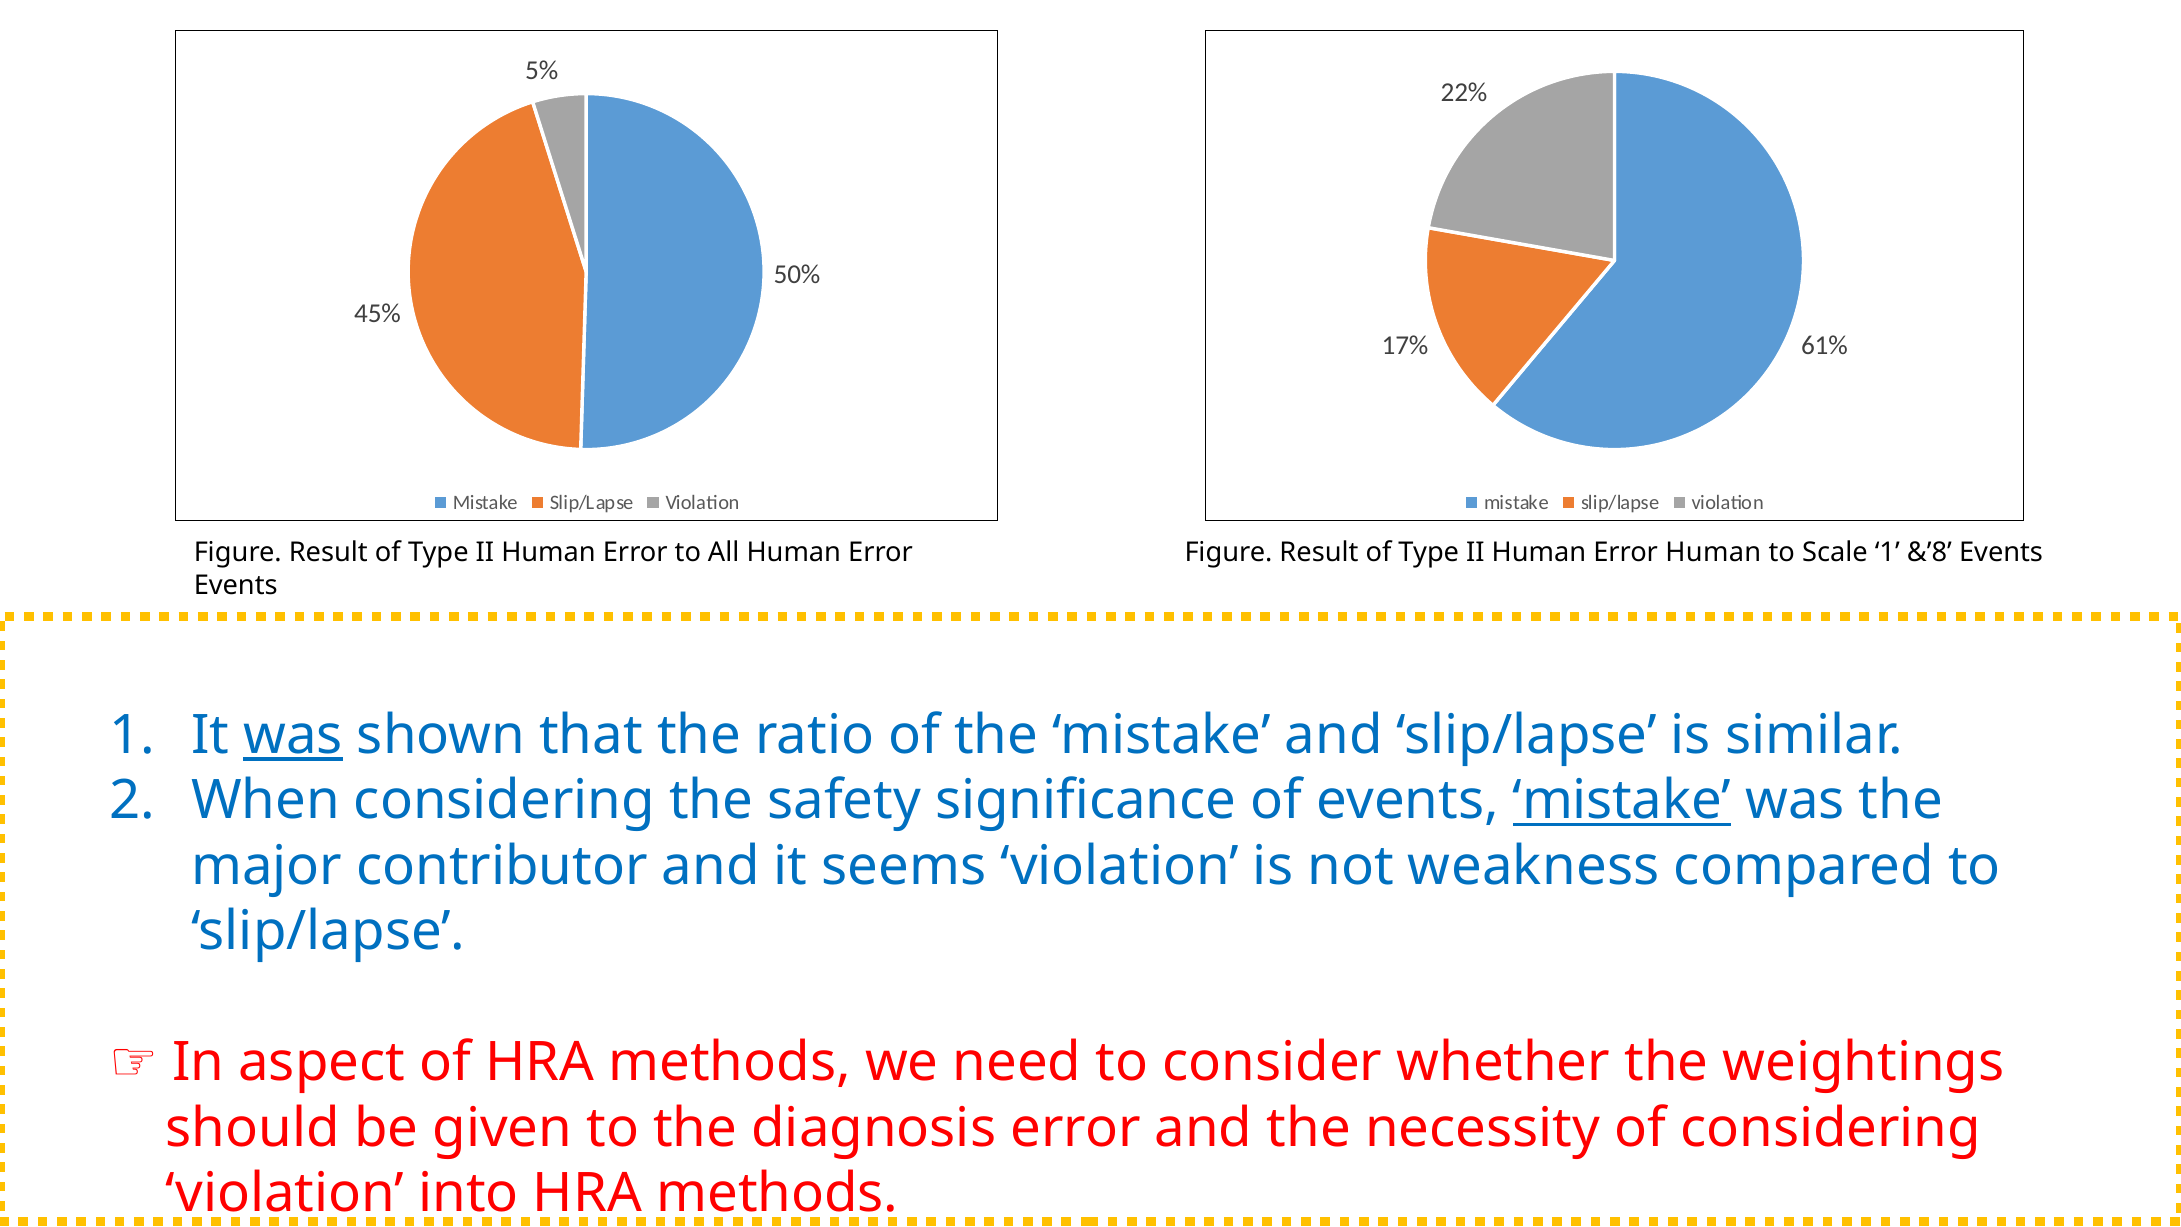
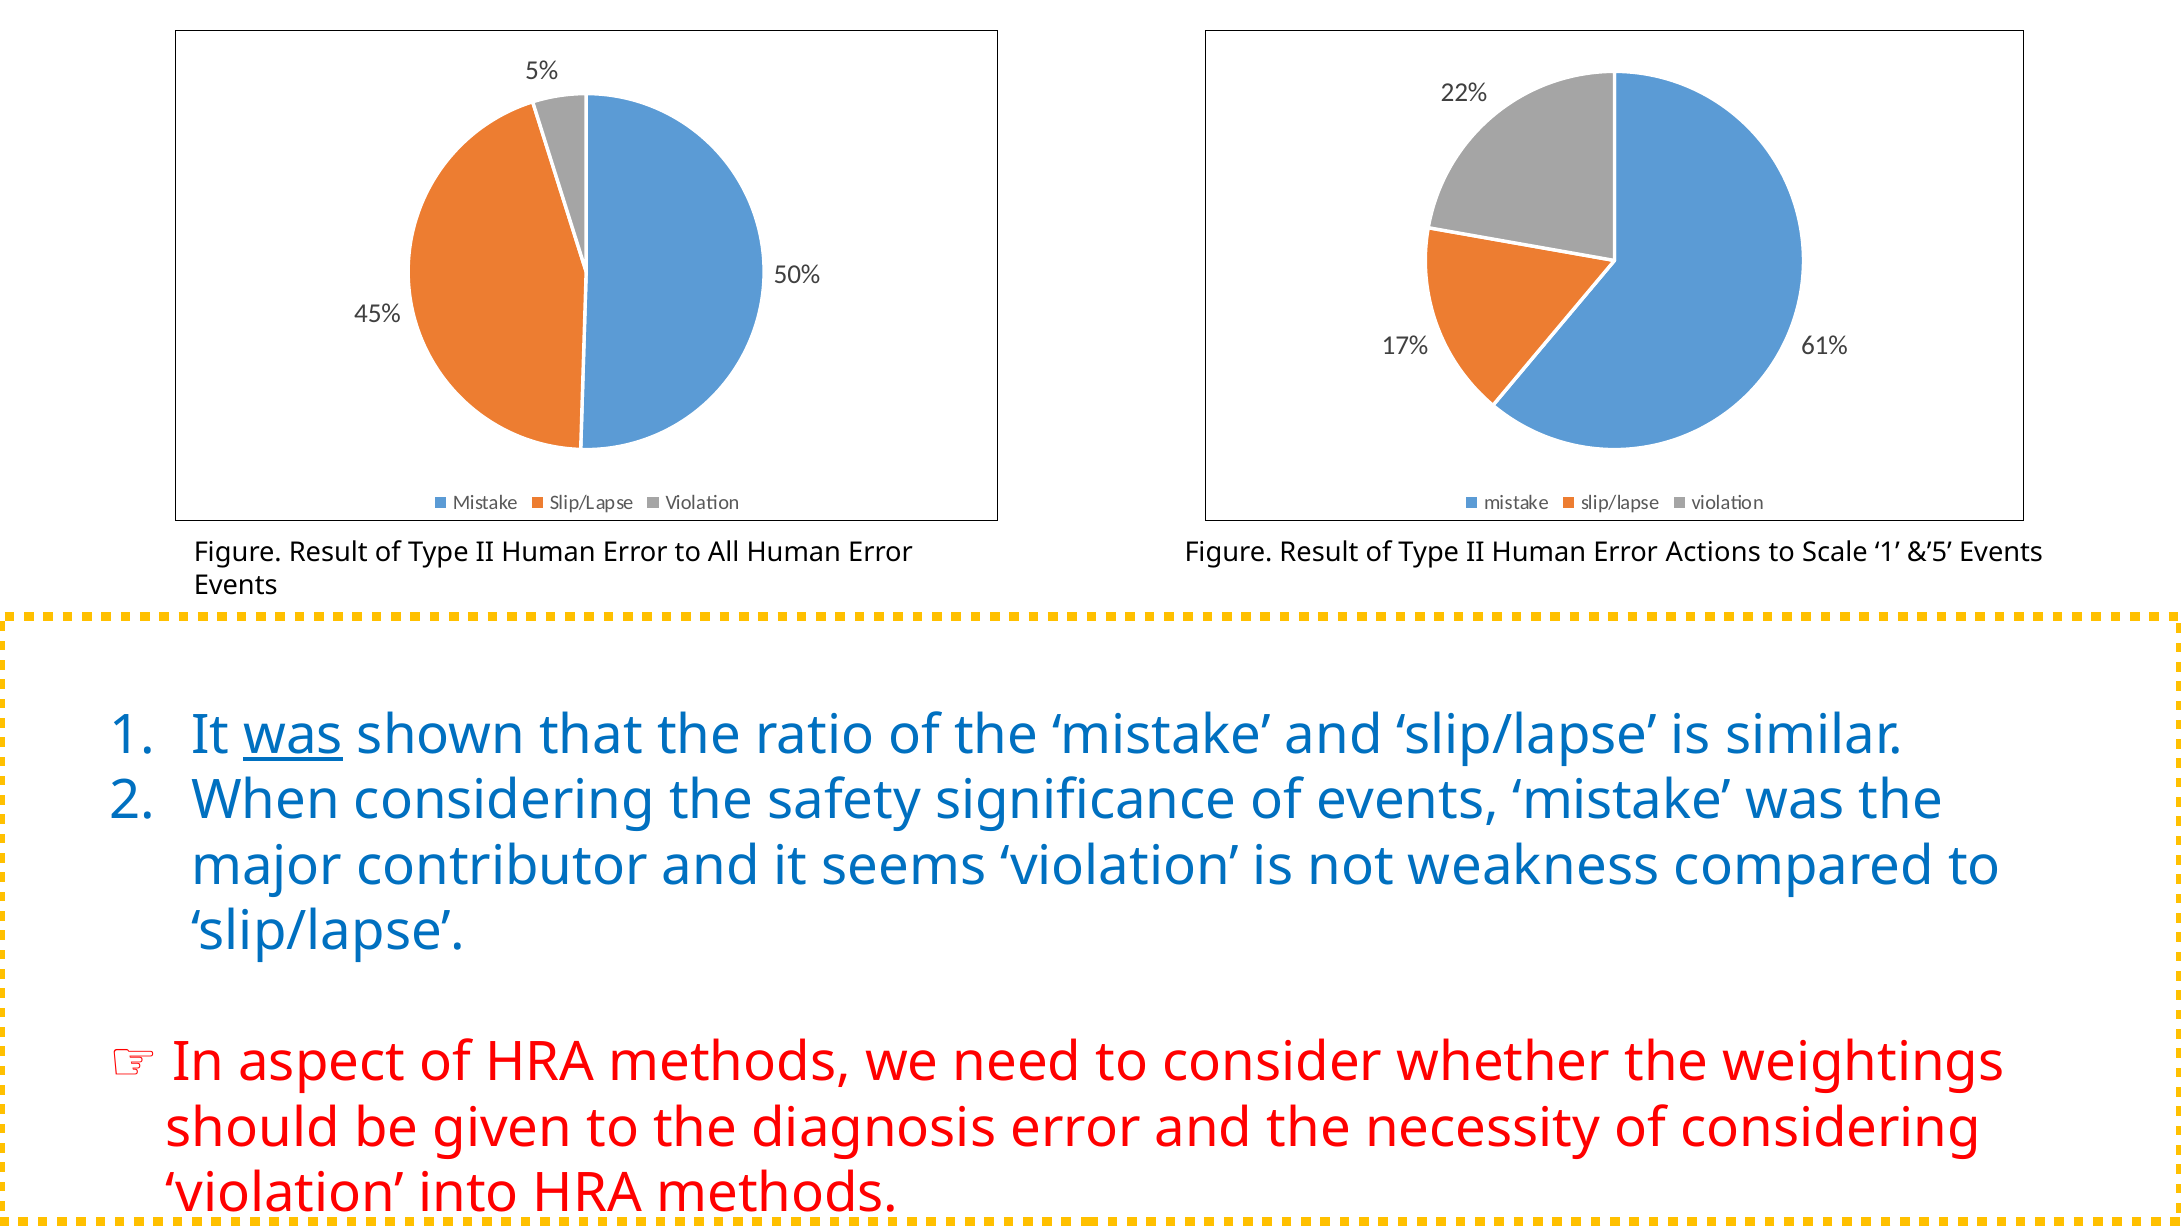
Error Human: Human -> Actions
&’8: &’8 -> &’5
mistake at (1622, 801) underline: present -> none
